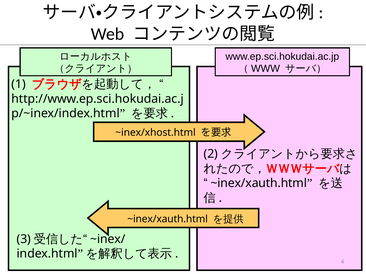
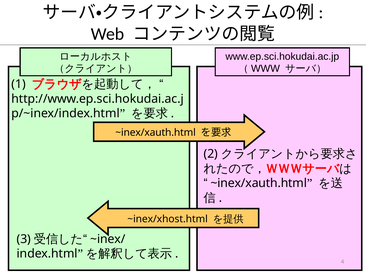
~inex/xhost.html at (156, 133): ~inex/xhost.html -> ~inex/xauth.html
~inex/xauth.html at (168, 219): ~inex/xauth.html -> ~inex/xhost.html
